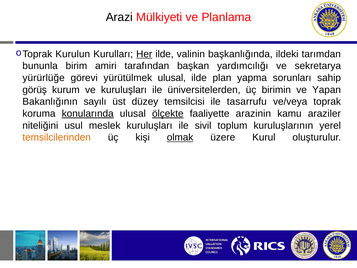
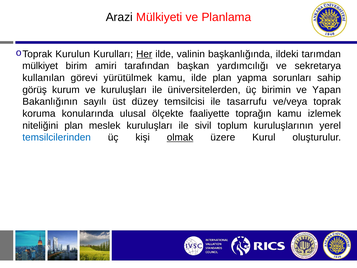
bununla: bununla -> mülkiyet
yürürlüğe: yürürlüğe -> kullanılan
yürütülmek ulusal: ulusal -> kamu
konularında underline: present -> none
ölçekte underline: present -> none
arazinin: arazinin -> toprağın
araziler: araziler -> izlemek
niteliğini usul: usul -> plan
temsilcilerinden colour: orange -> blue
